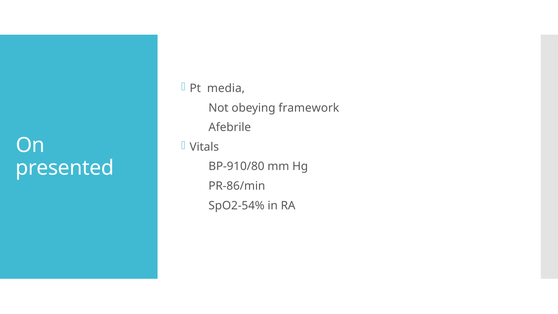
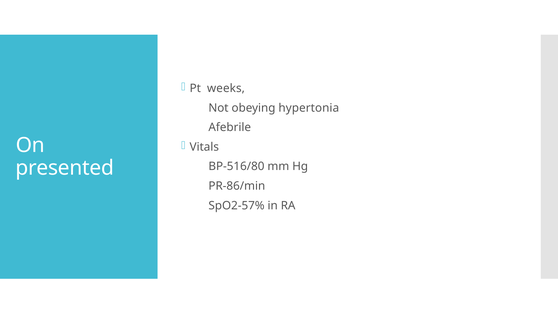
media: media -> weeks
framework: framework -> hypertonia
BP-910/80: BP-910/80 -> BP-516/80
SpO2-54%: SpO2-54% -> SpO2-57%
